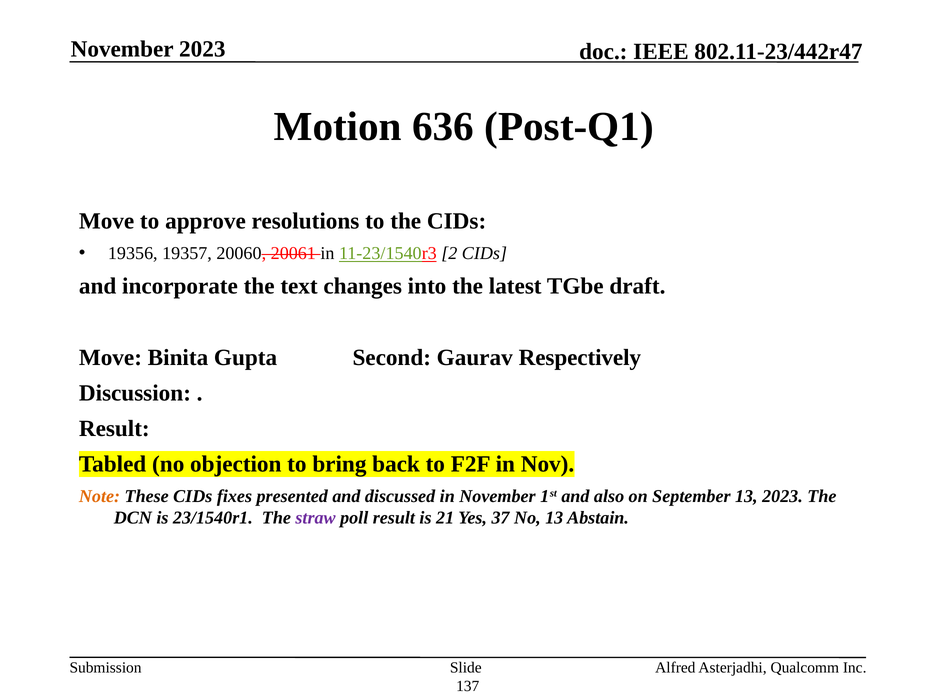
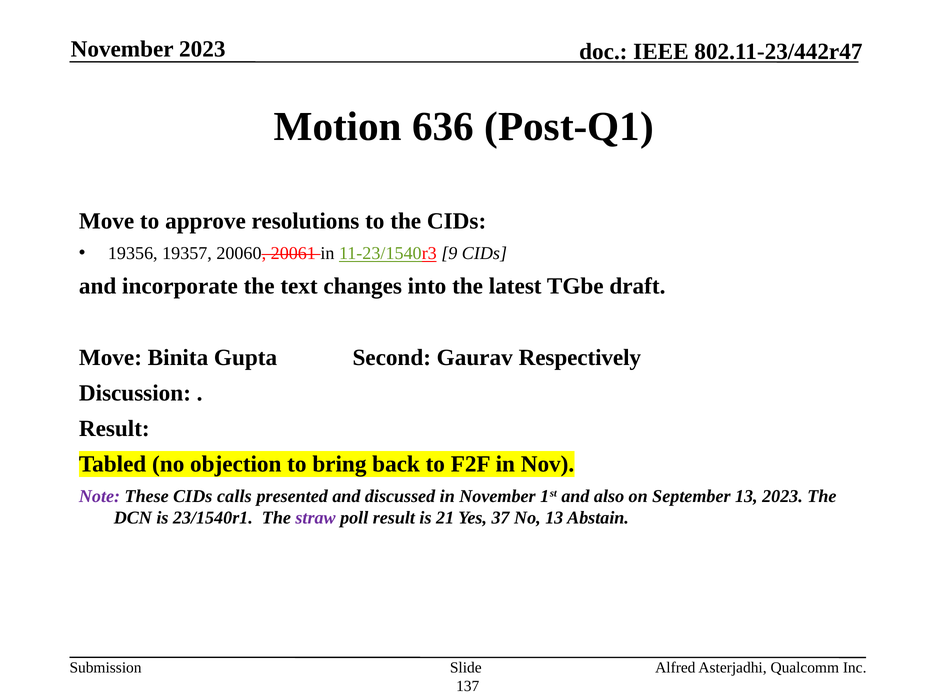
2: 2 -> 9
Note colour: orange -> purple
fixes: fixes -> calls
